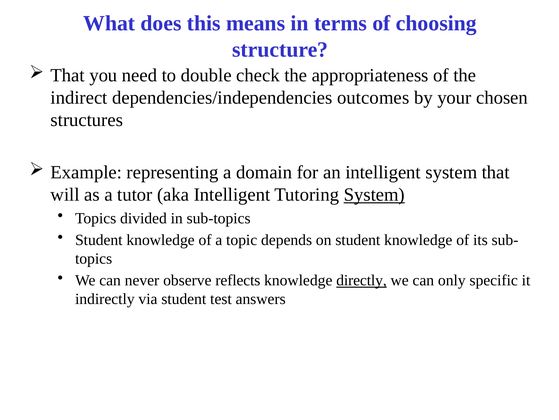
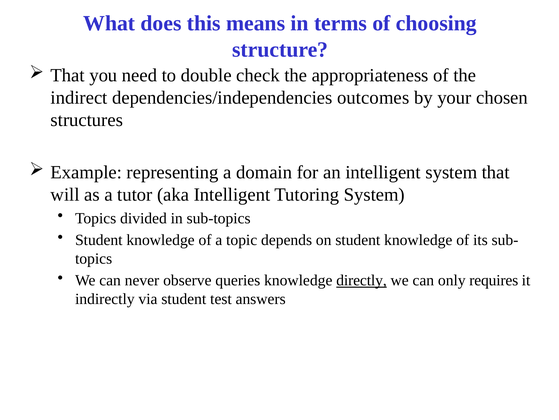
System at (374, 194) underline: present -> none
reflects: reflects -> queries
specific: specific -> requires
